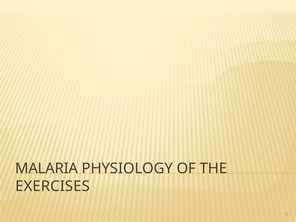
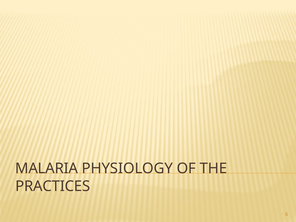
EXERCISES: EXERCISES -> PRACTICES
